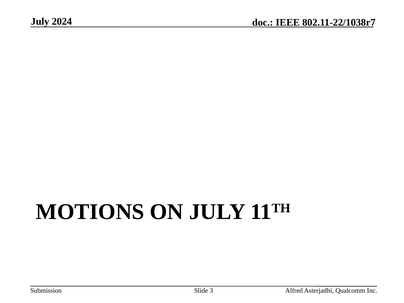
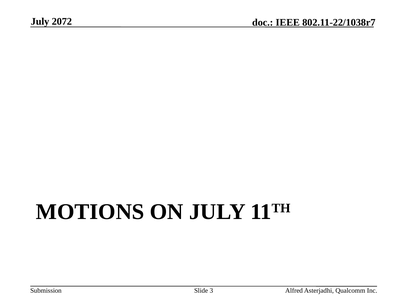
2024: 2024 -> 2072
